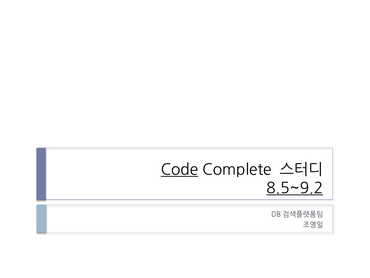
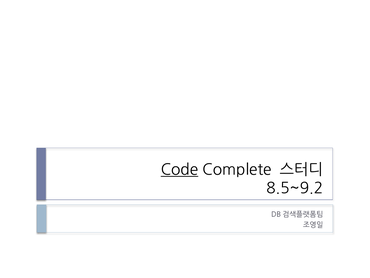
8.5~9.2 underline: present -> none
